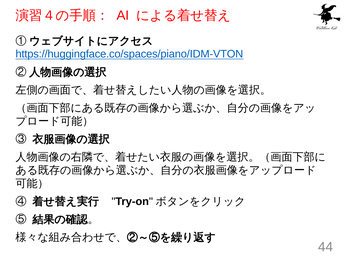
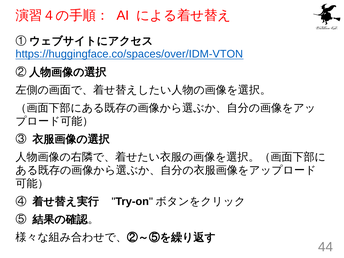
https://huggingface.co/spaces/piano/IDM-VTON: https://huggingface.co/spaces/piano/IDM-VTON -> https://huggingface.co/spaces/over/IDM-VTON
